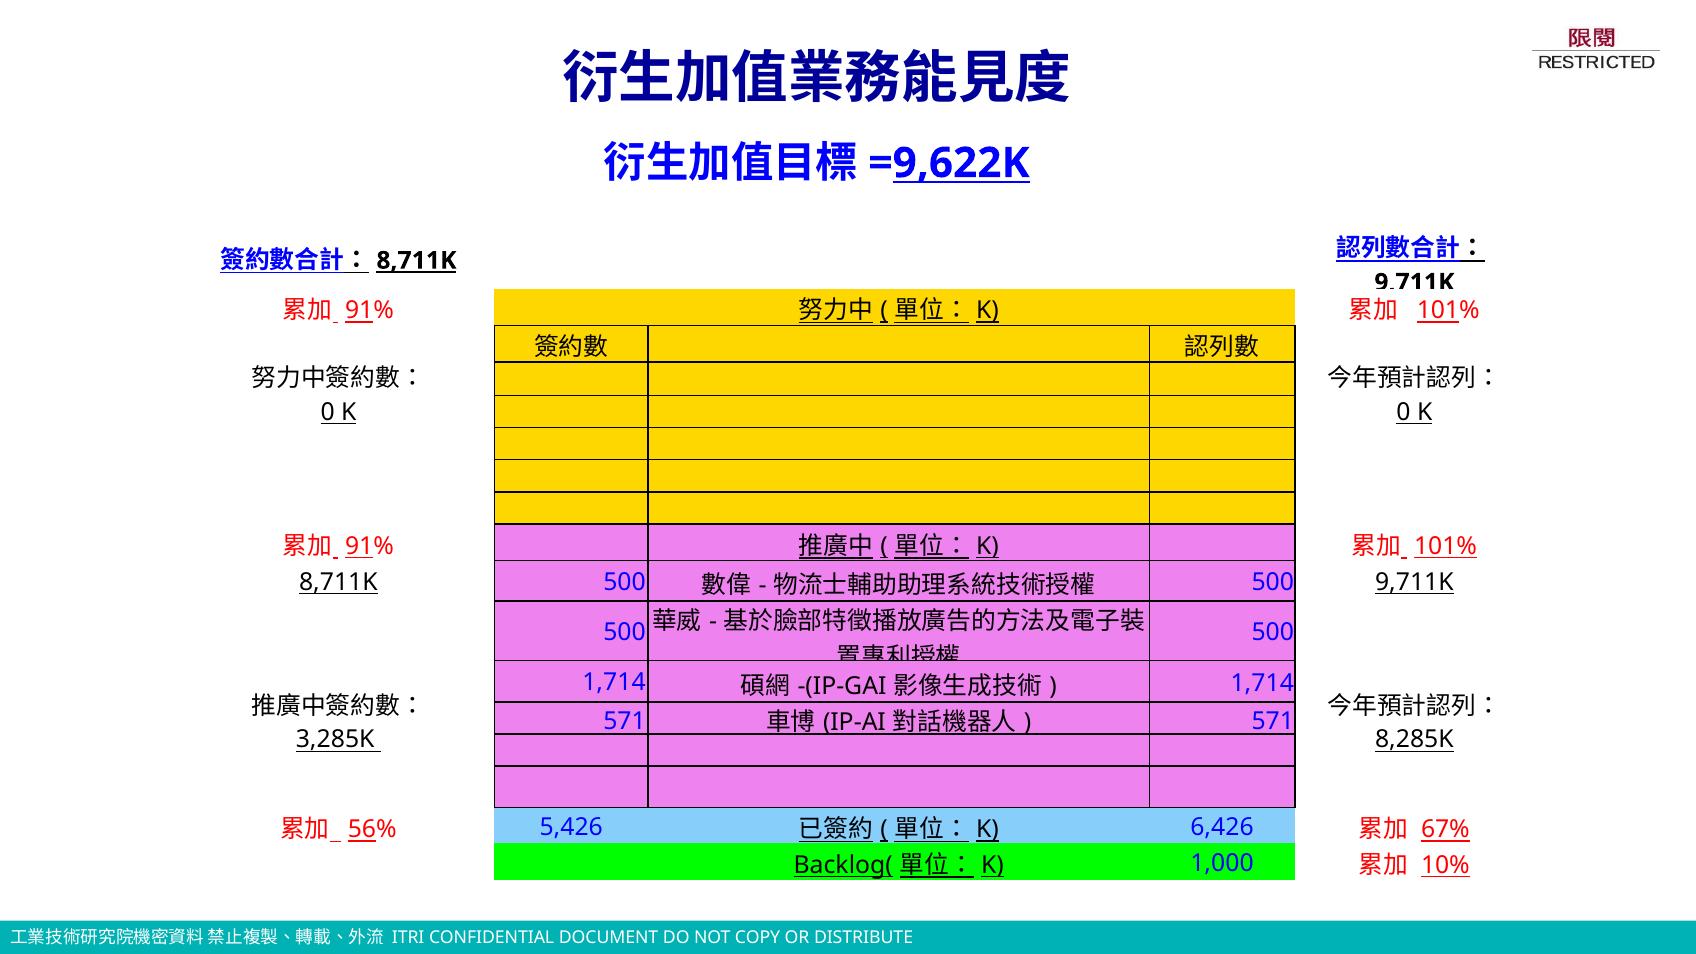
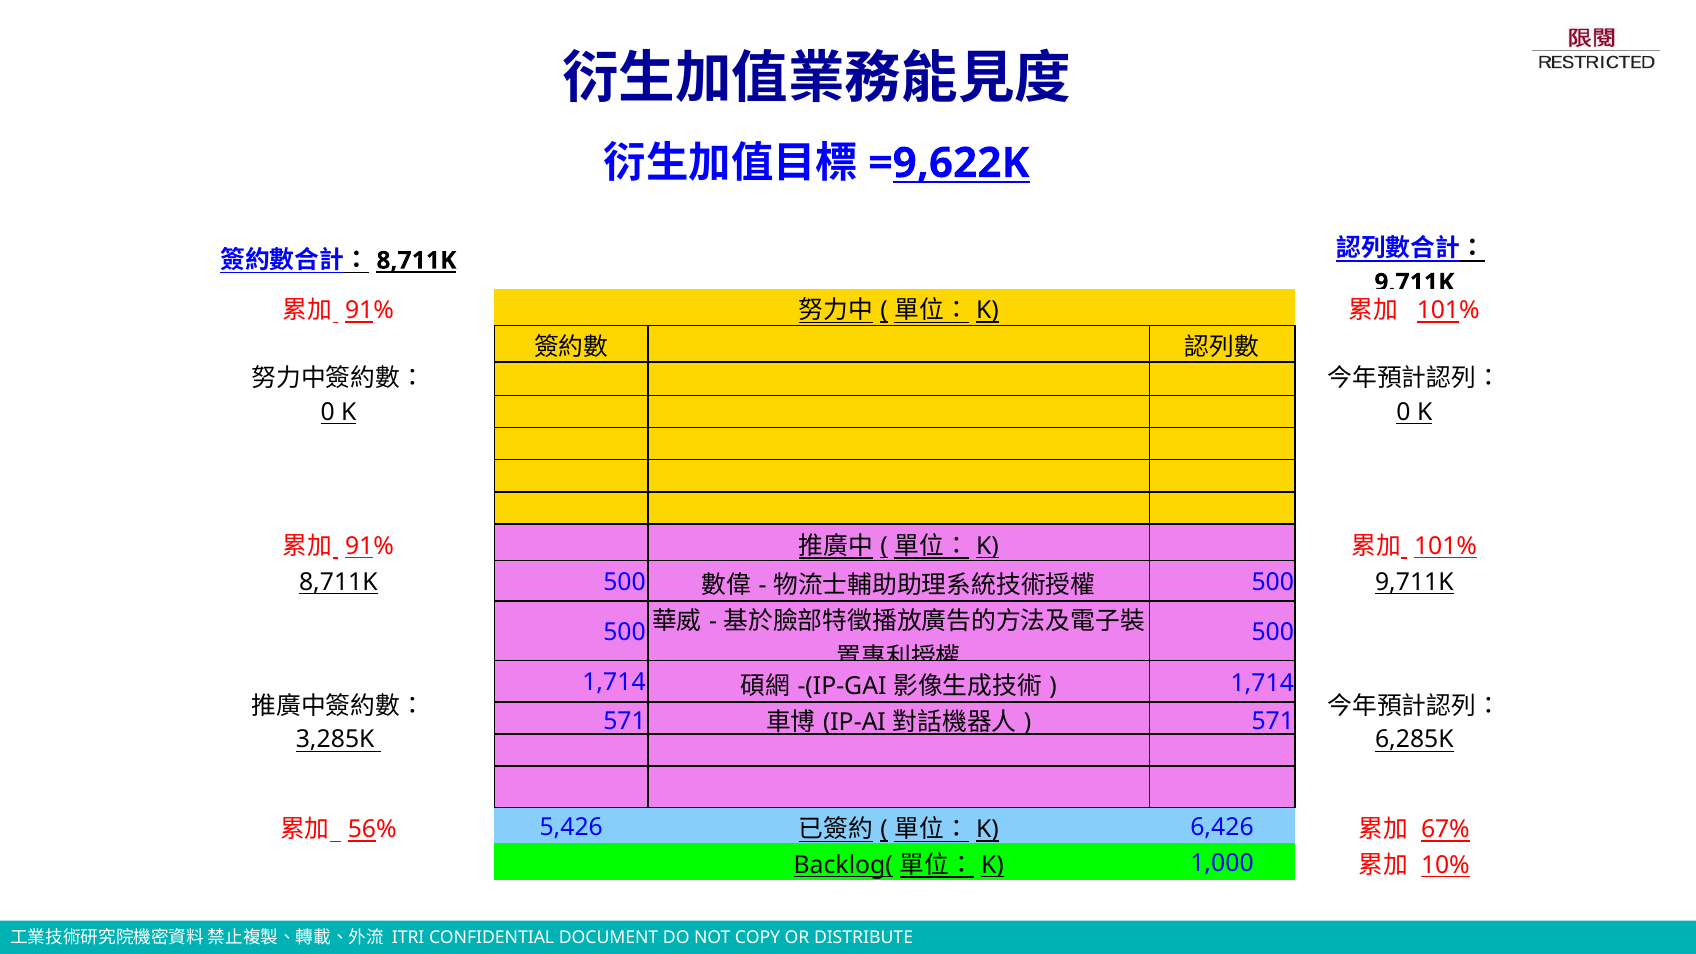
8,285K: 8,285K -> 6,285K
